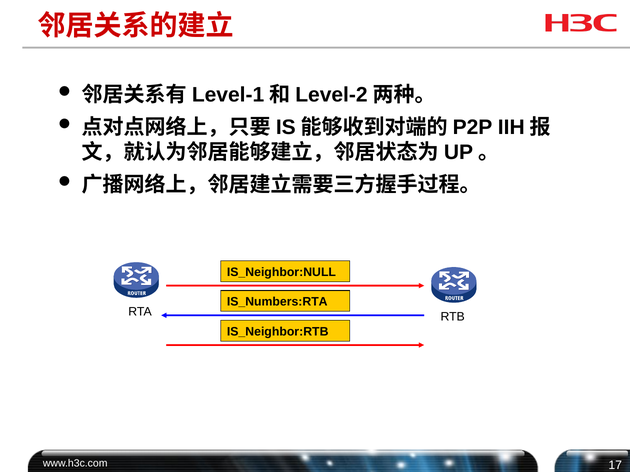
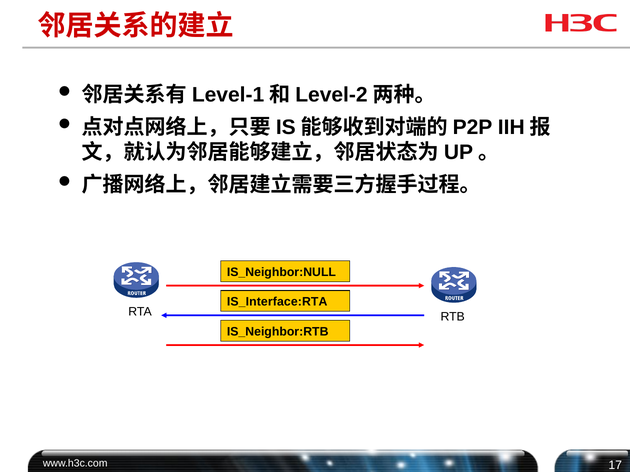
IS_Numbers:RTA: IS_Numbers:RTA -> IS_Interface:RTA
